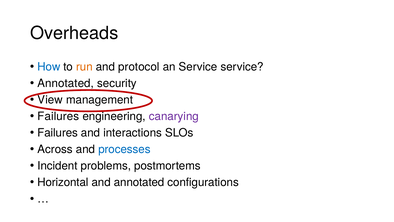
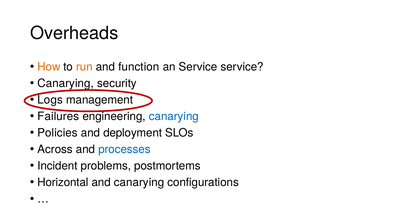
How colour: blue -> orange
protocol: protocol -> function
Annotated at (66, 83): Annotated -> Canarying
View: View -> Logs
canarying at (174, 116) colour: purple -> blue
Failures at (58, 133): Failures -> Policies
interactions: interactions -> deployment
and annotated: annotated -> canarying
